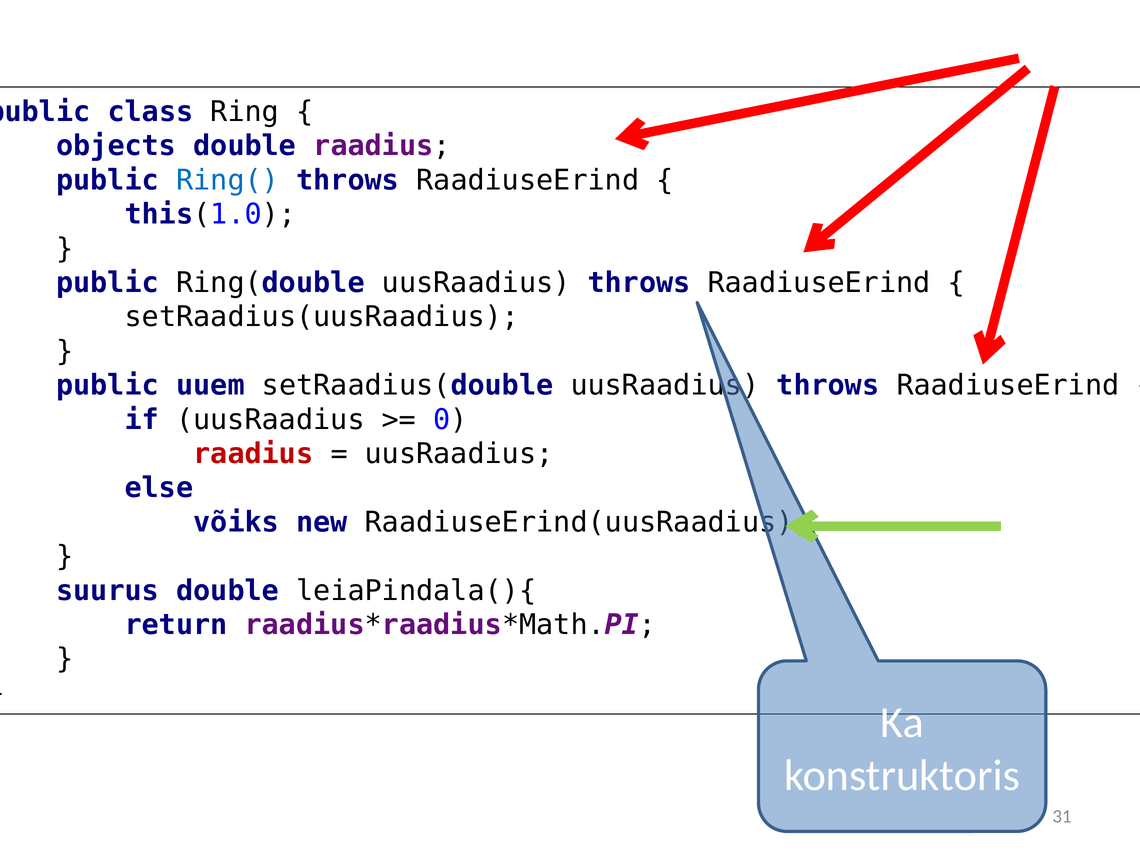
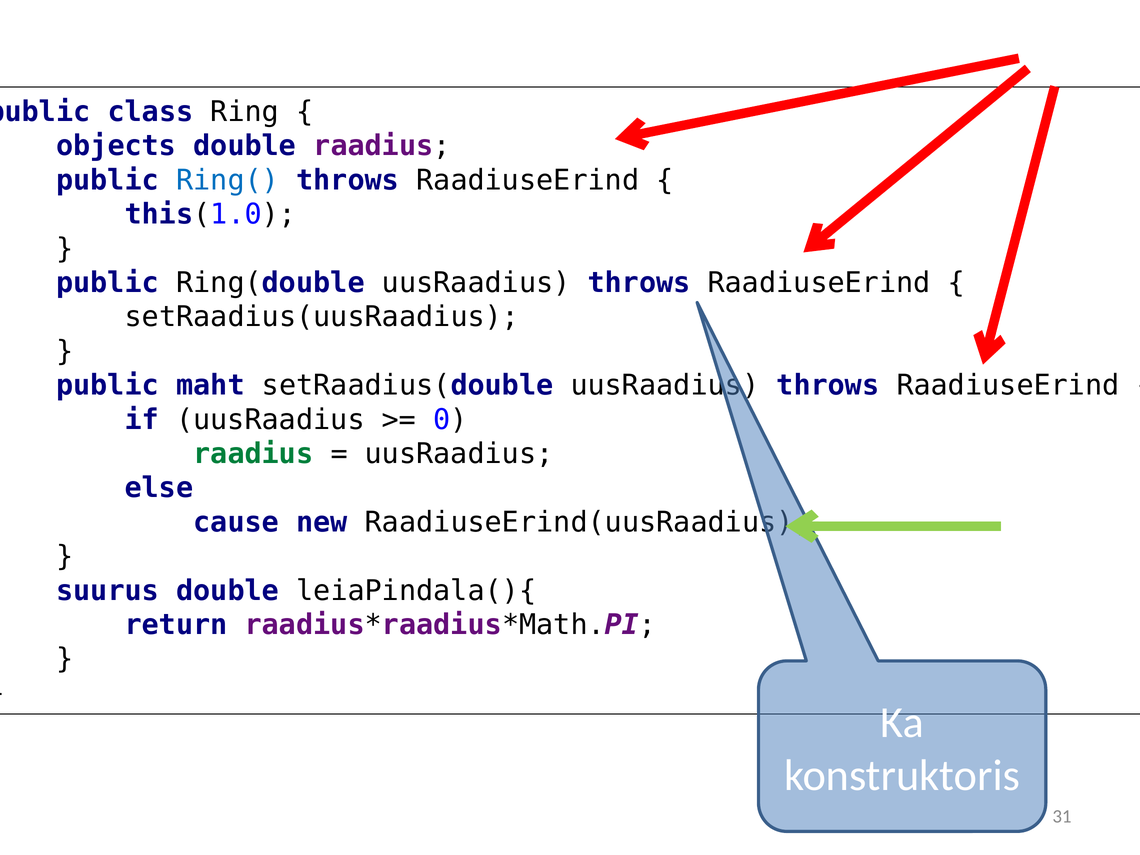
uuem: uuem -> maht
raadius at (253, 454) colour: red -> green
võiks: võiks -> cause
